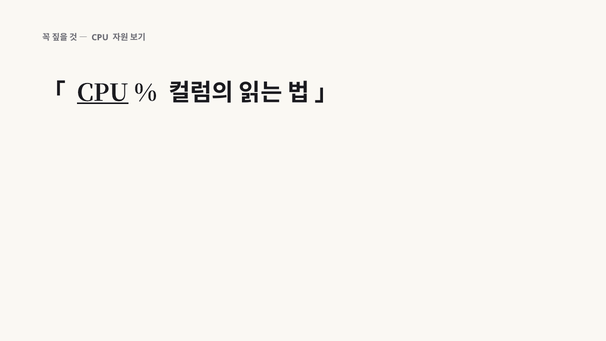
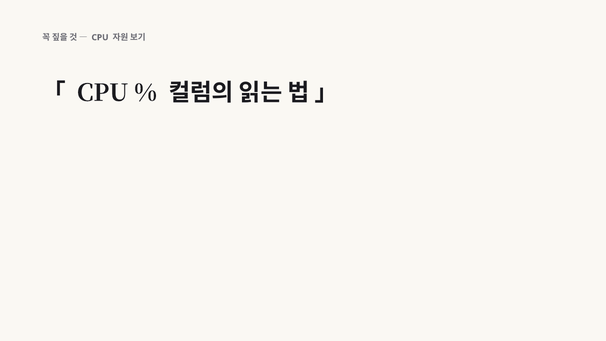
CPU at (103, 93) underline: present -> none
